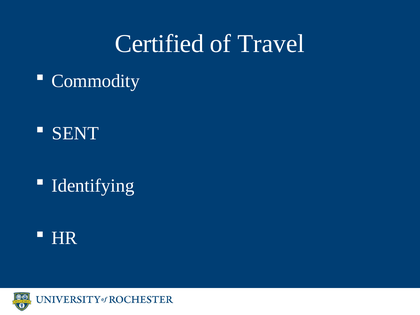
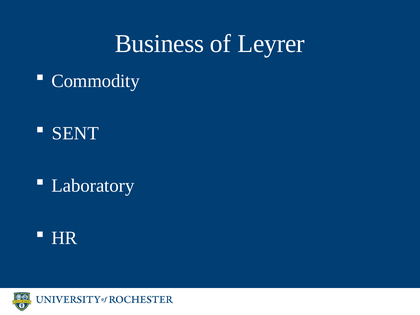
Certified: Certified -> Business
Travel: Travel -> Leyrer
Identifying: Identifying -> Laboratory
